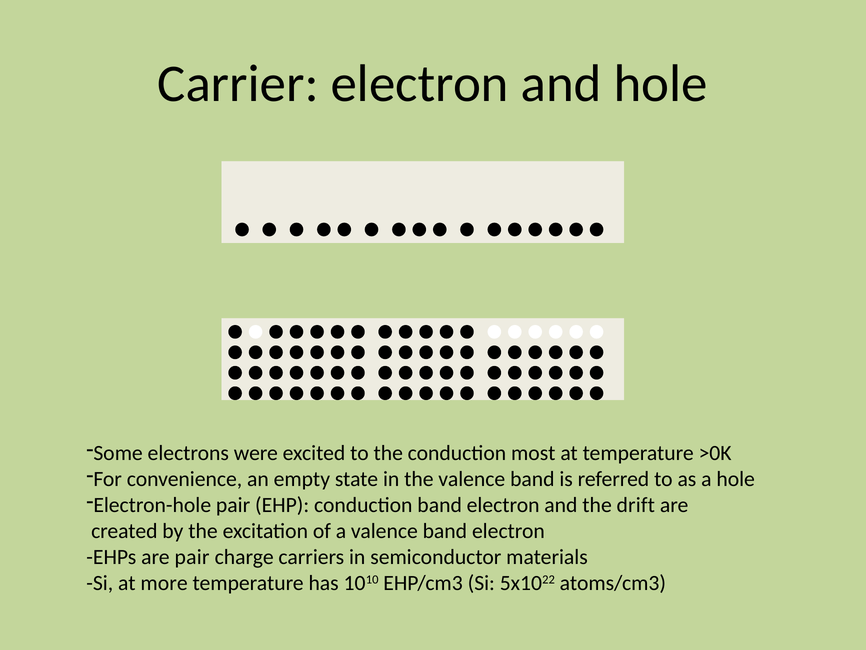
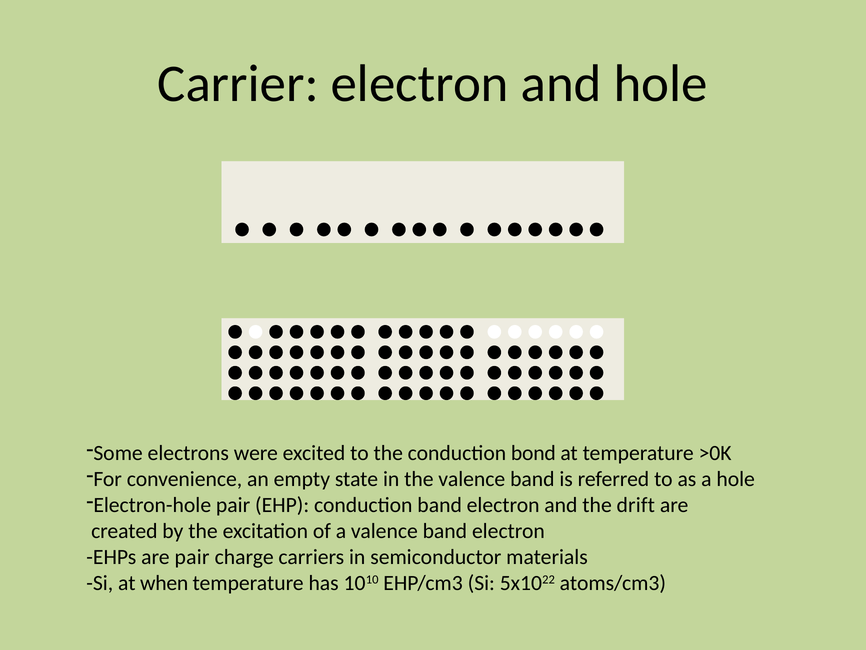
most: most -> bond
more: more -> when
